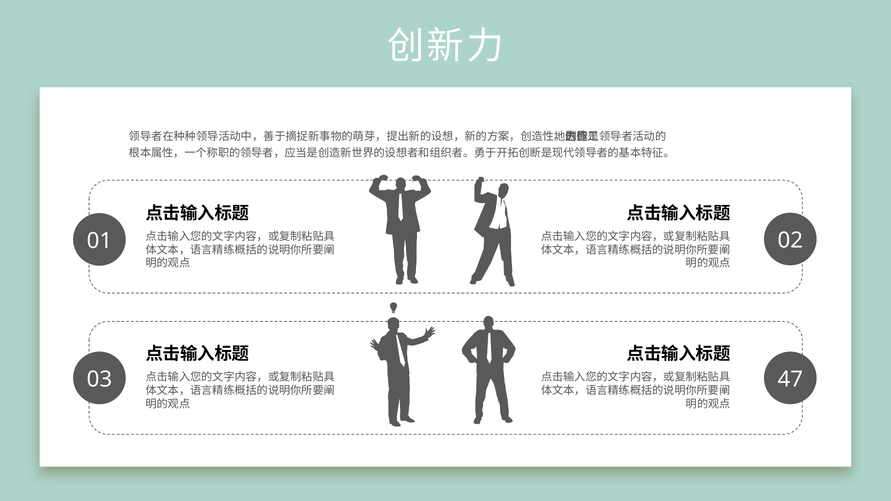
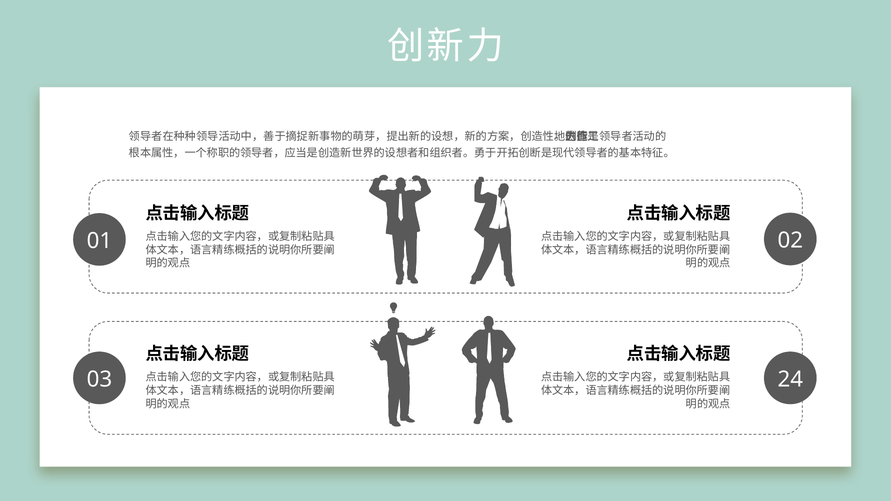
47: 47 -> 24
